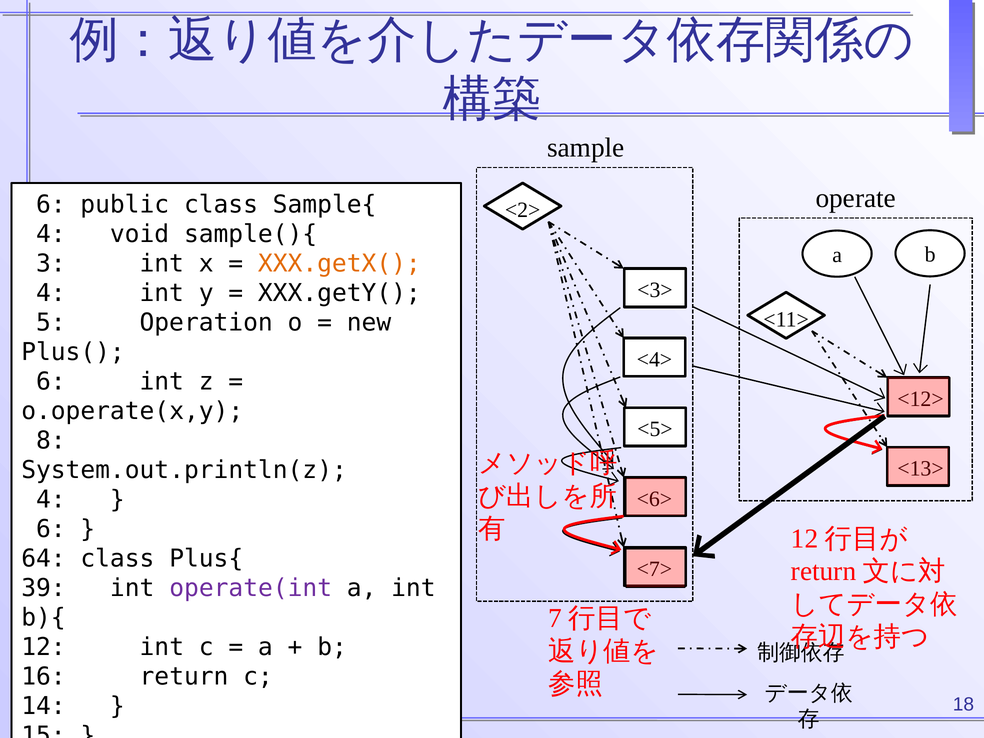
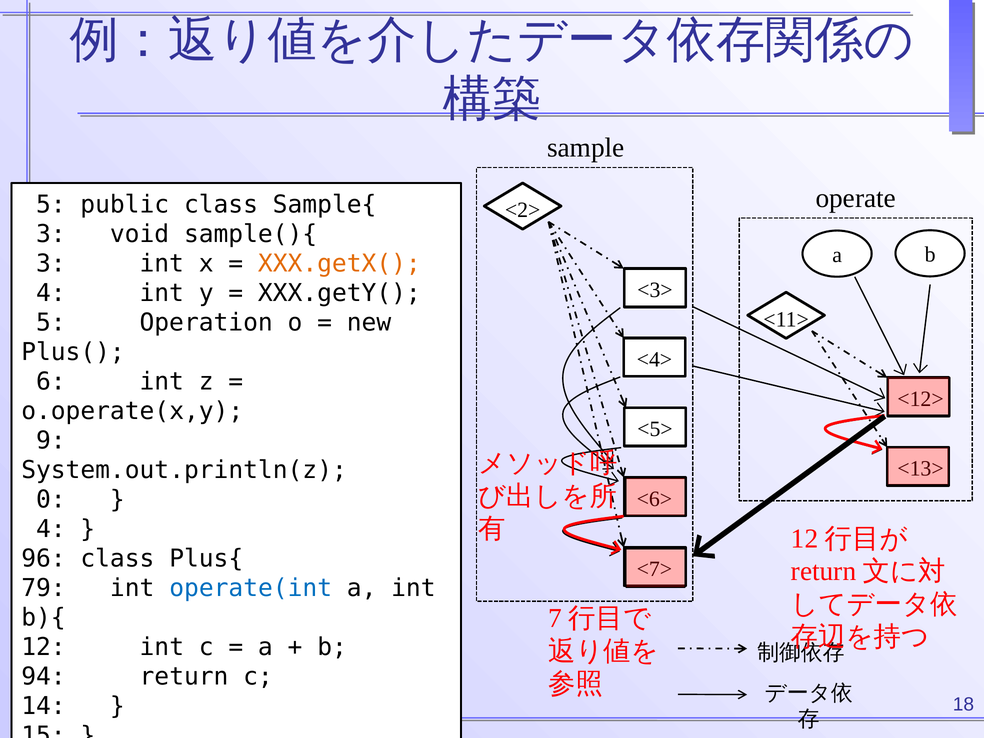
6 at (51, 204): 6 -> 5
4 at (51, 234): 4 -> 3
8: 8 -> 9
4 at (51, 500): 4 -> 0
6 at (51, 529): 6 -> 4
64: 64 -> 96
39: 39 -> 79
operate(int colour: purple -> blue
16: 16 -> 94
